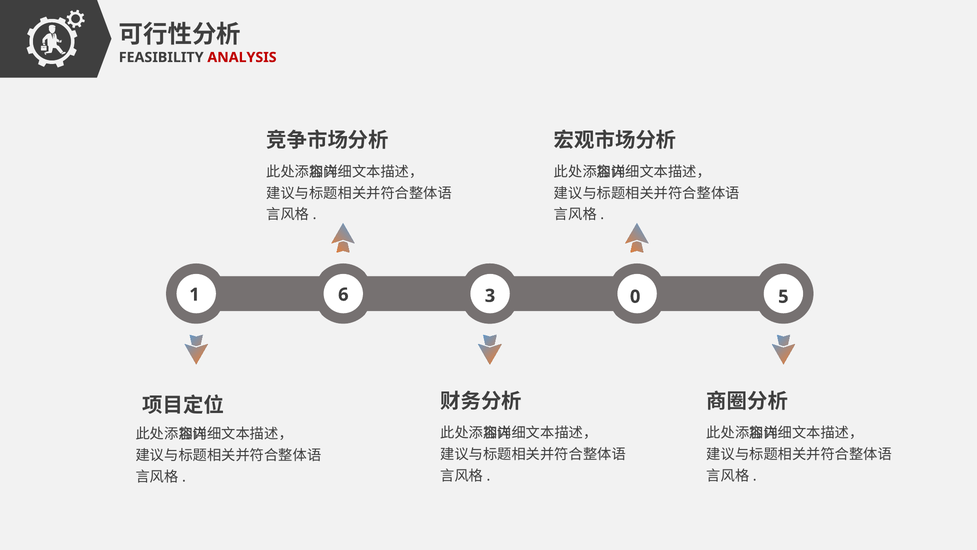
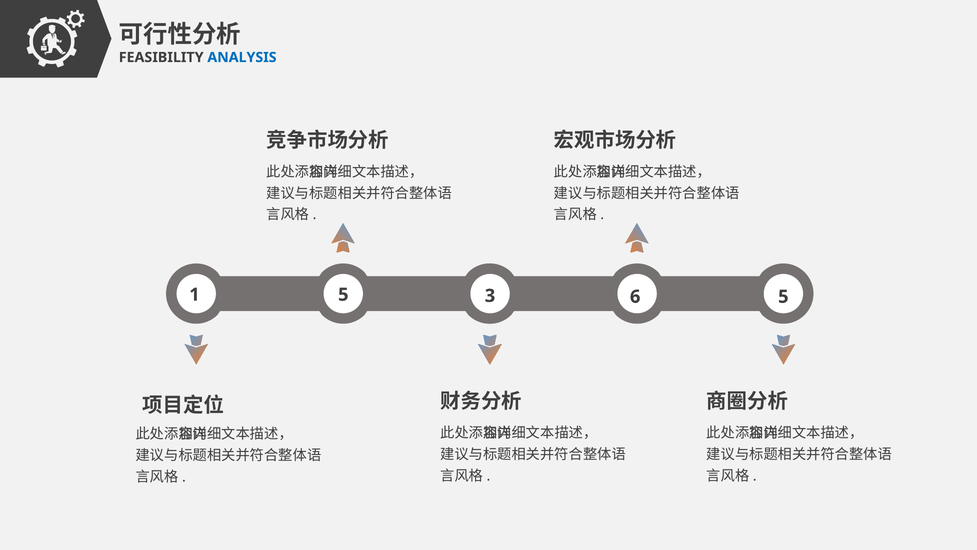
ANALYSIS colour: red -> blue
1 6: 6 -> 5
0: 0 -> 6
